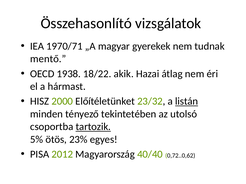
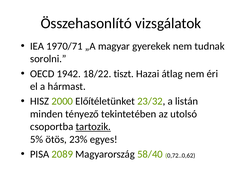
mentő: mentő -> sorolni
1938: 1938 -> 1942
akik: akik -> tiszt
listán underline: present -> none
2012: 2012 -> 2089
40/40: 40/40 -> 58/40
